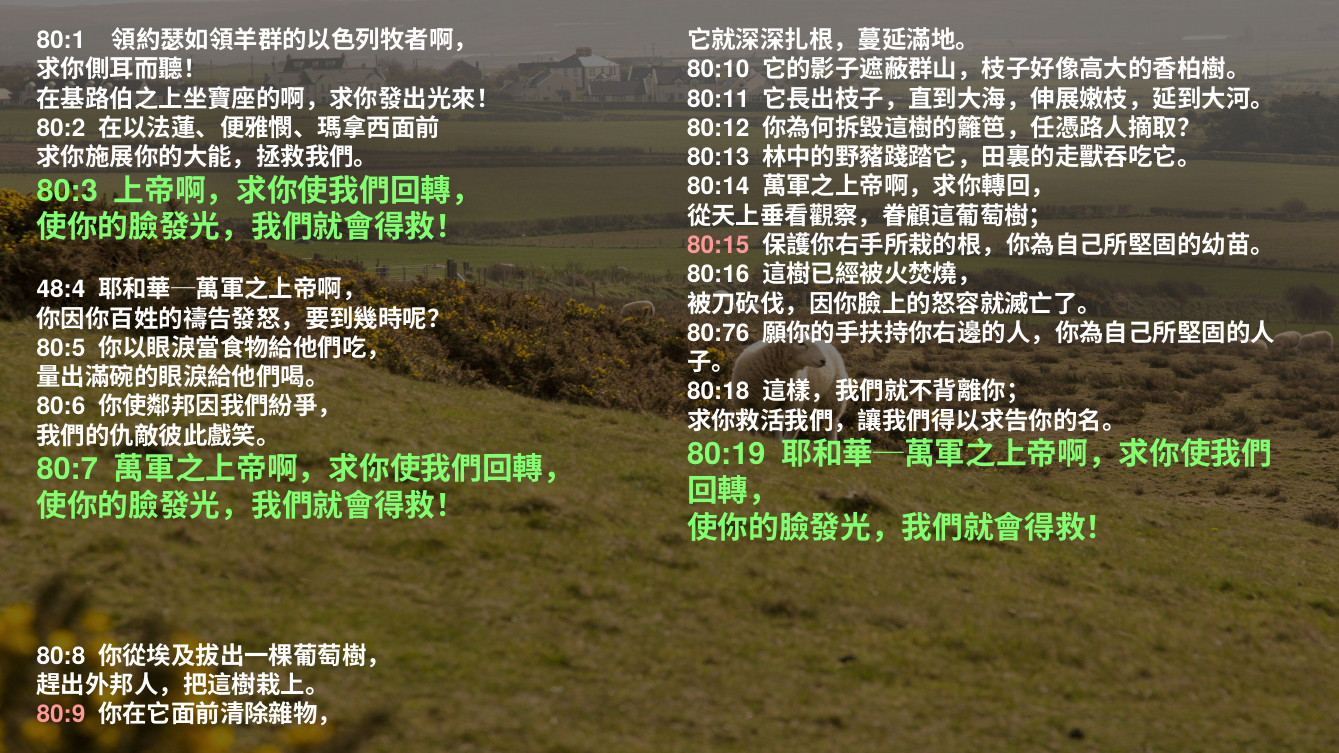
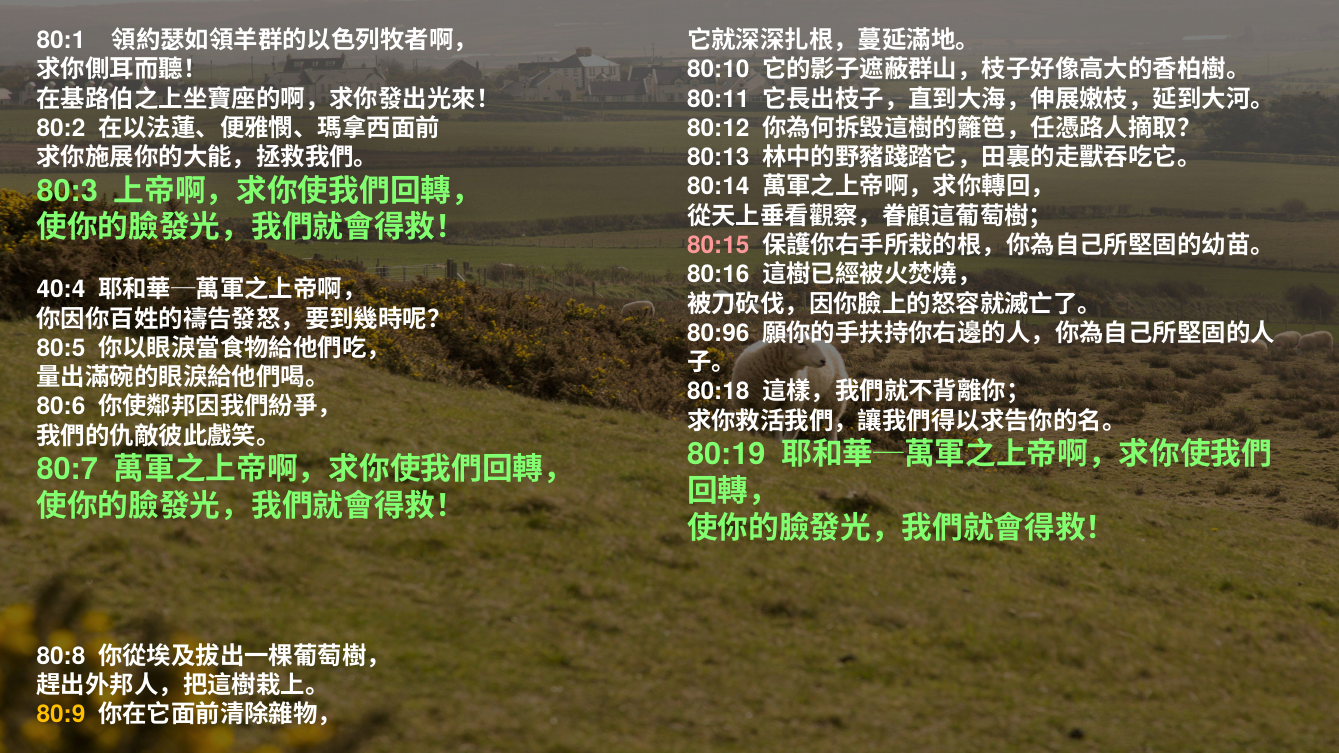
48:4: 48:4 -> 40:4
80:76: 80:76 -> 80:96
80:9 colour: pink -> yellow
